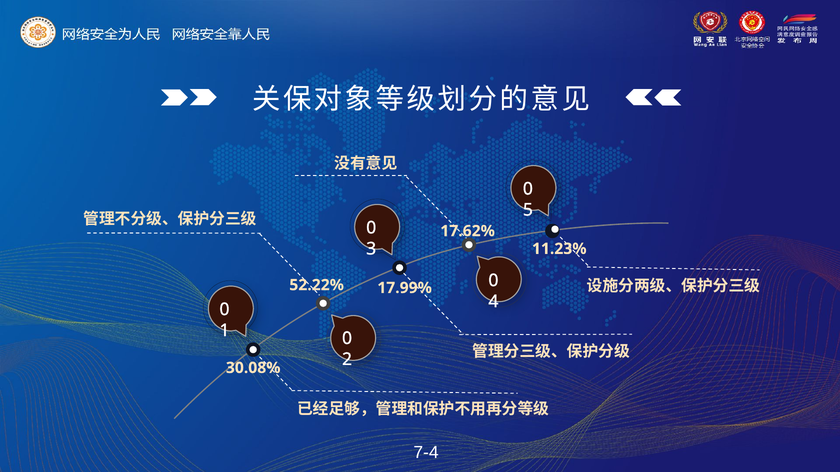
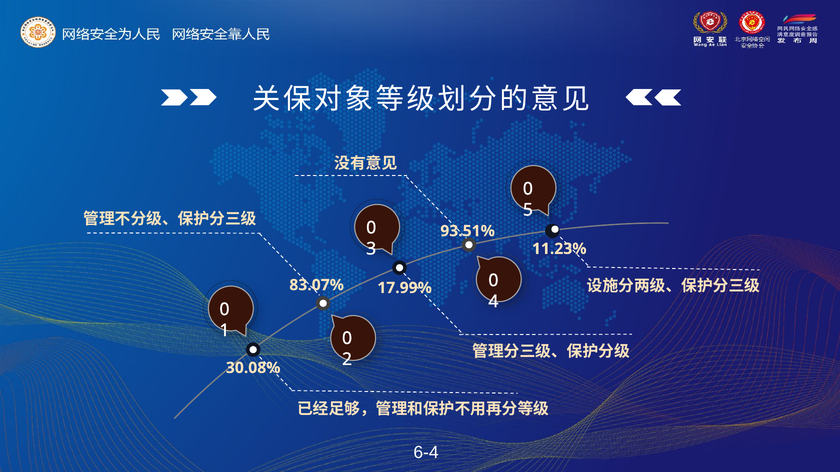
17.62%: 17.62% -> 93.51%
52.22%: 52.22% -> 83.07%
7-4: 7-4 -> 6-4
